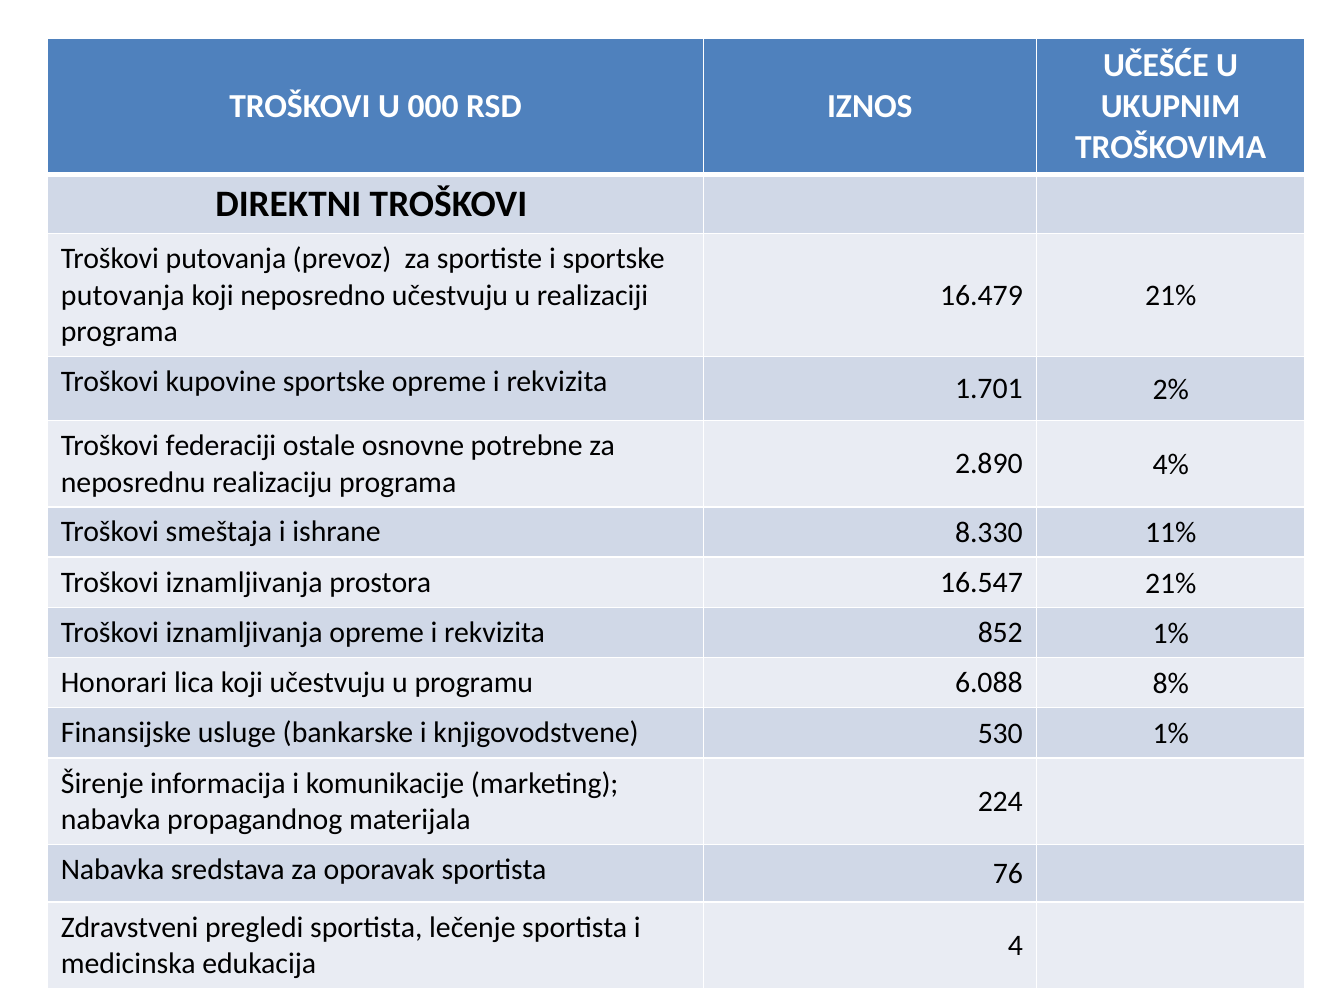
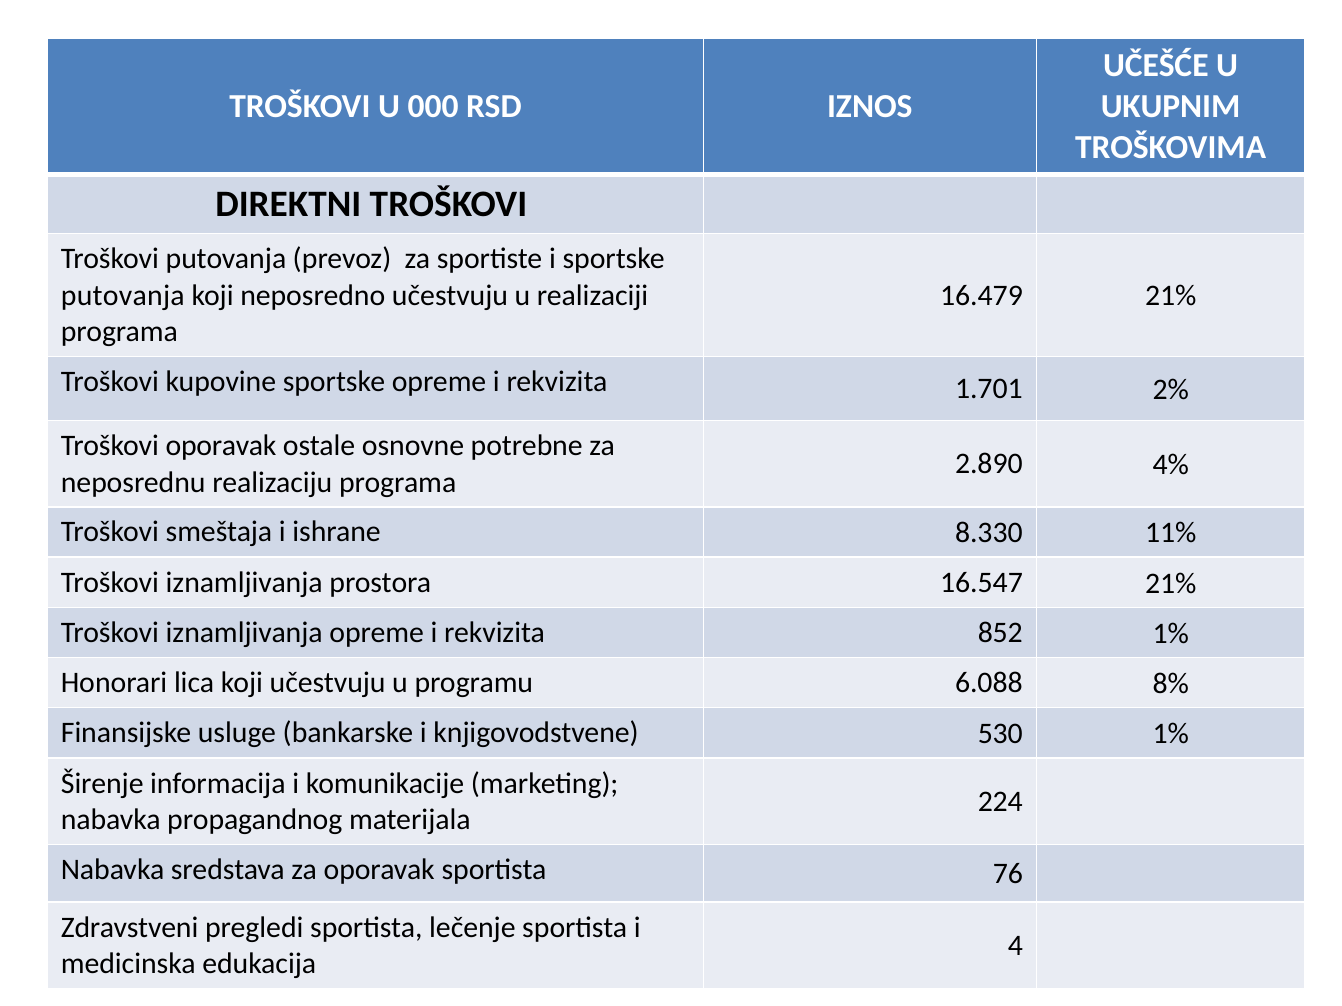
Troškovi federaciji: federaciji -> oporavak
